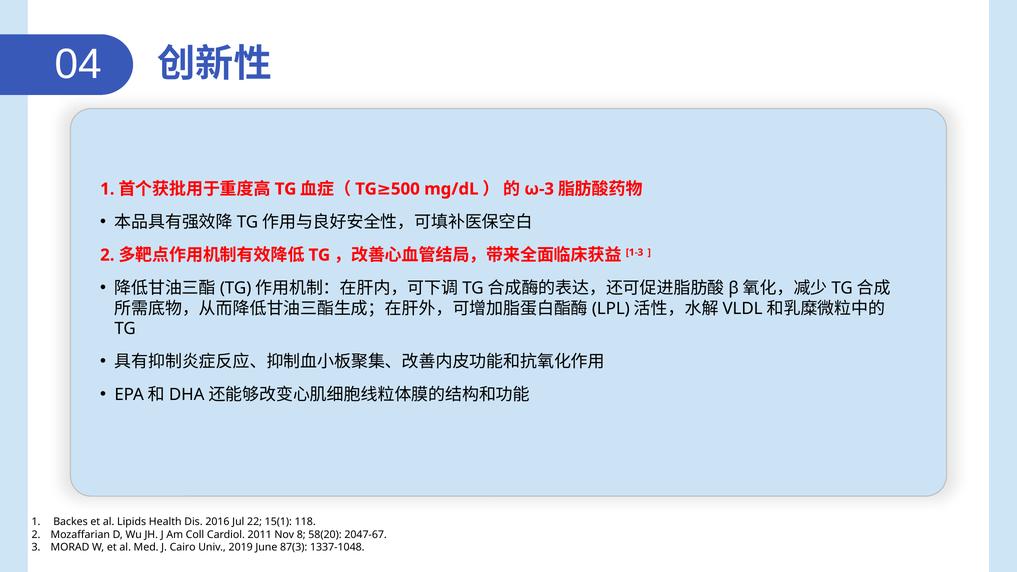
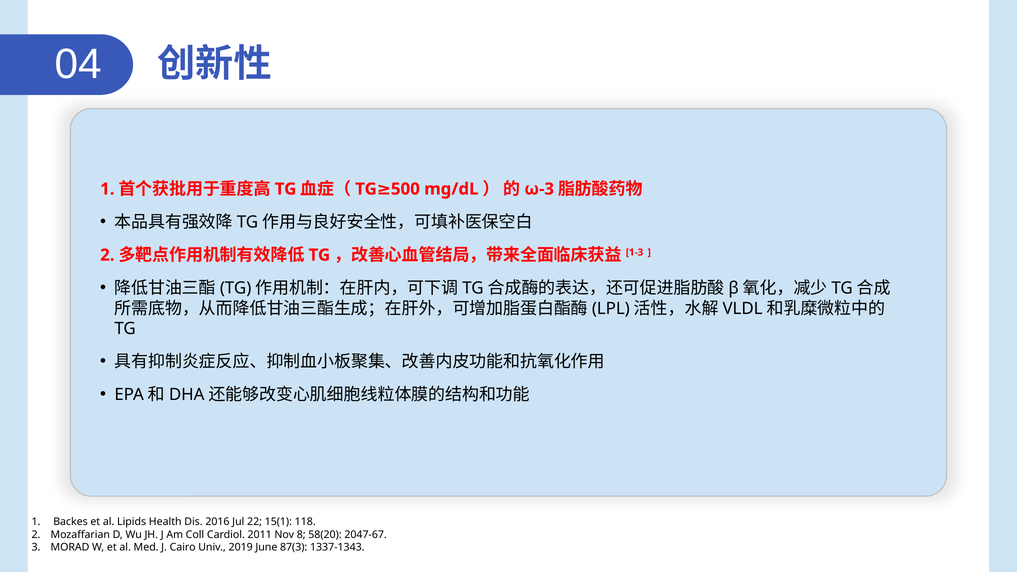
1337-1048: 1337-1048 -> 1337-1343
